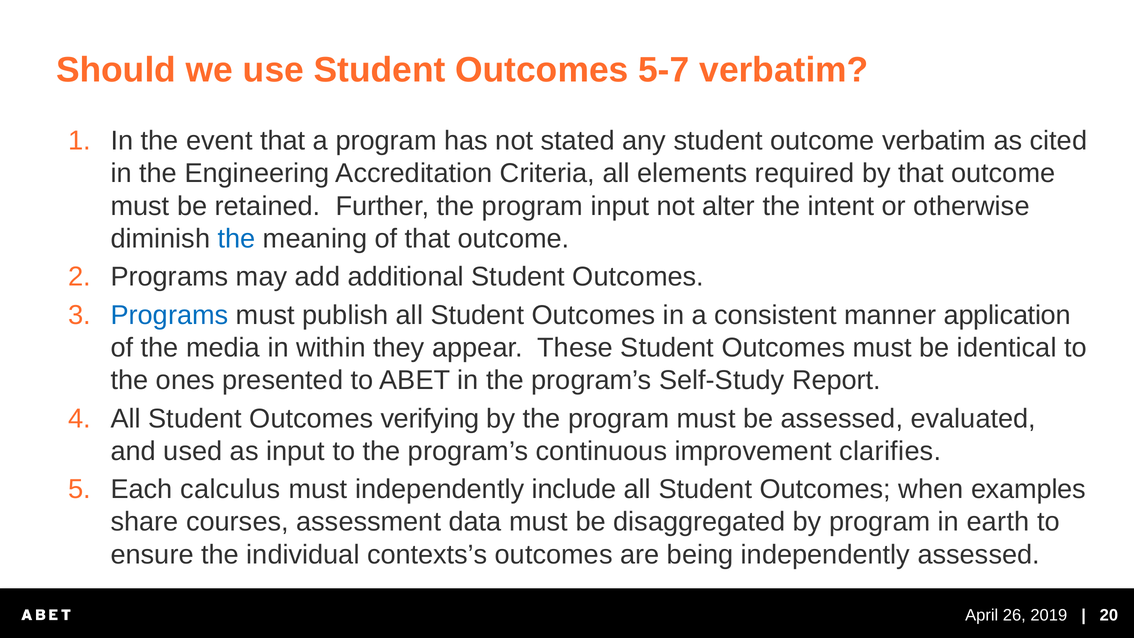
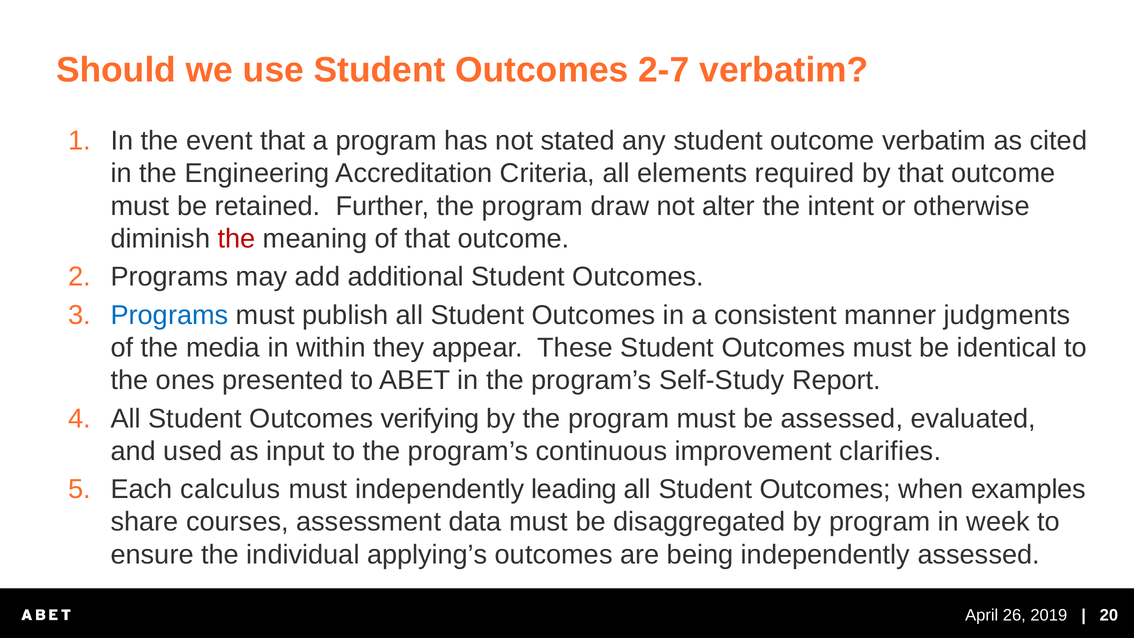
5-7: 5-7 -> 2-7
program input: input -> draw
the at (237, 239) colour: blue -> red
application: application -> judgments
include: include -> leading
earth: earth -> week
contexts’s: contexts’s -> applying’s
